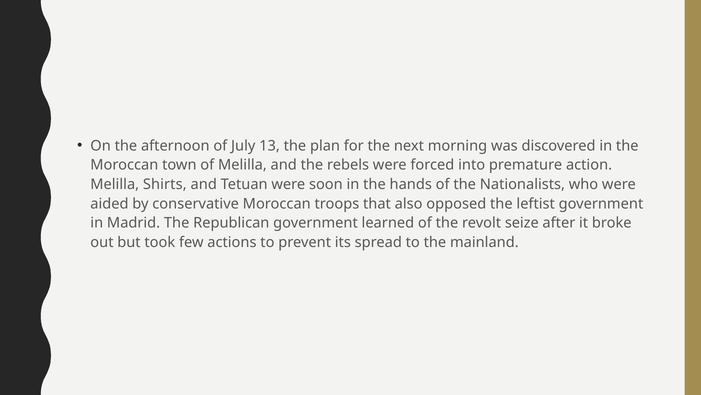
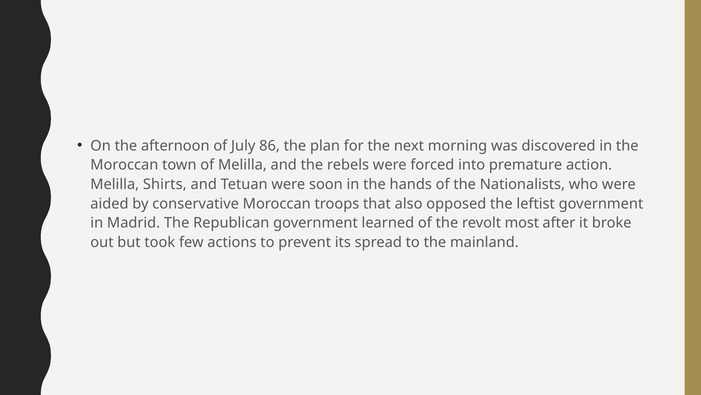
13: 13 -> 86
seize: seize -> most
